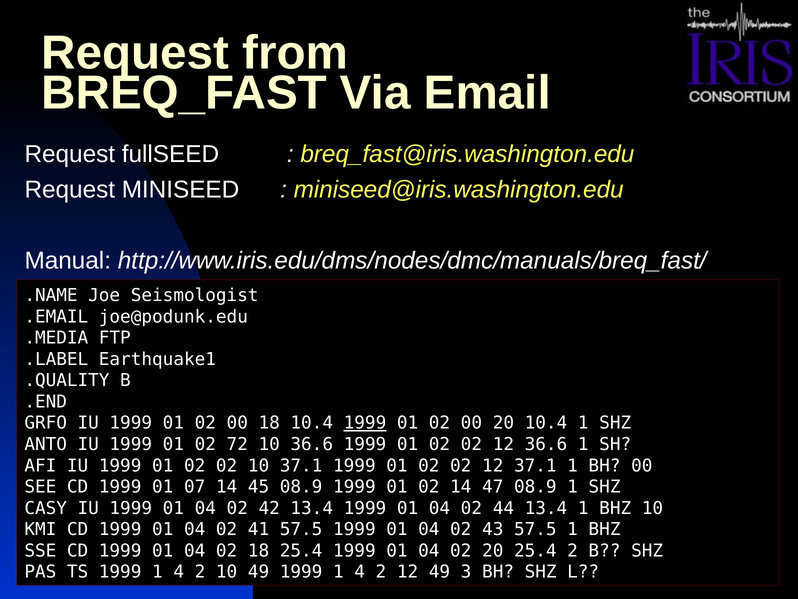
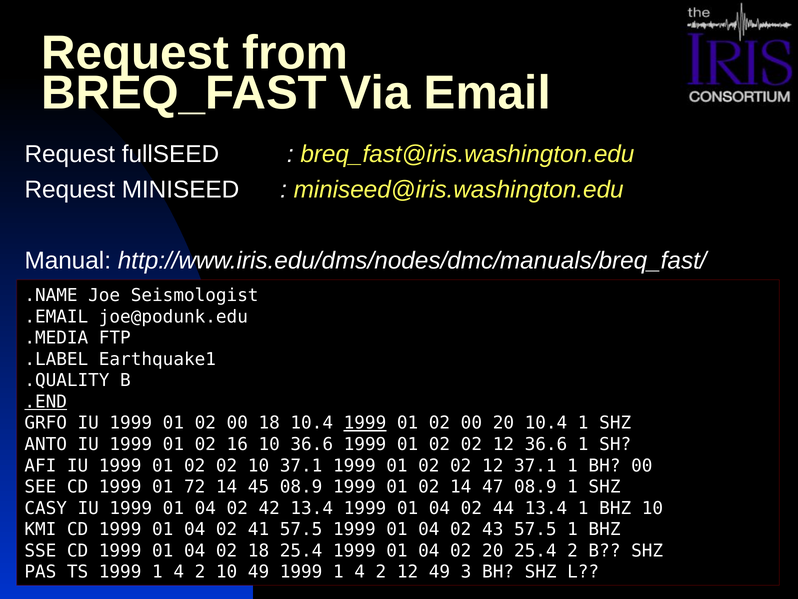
.END underline: none -> present
72: 72 -> 16
07: 07 -> 72
